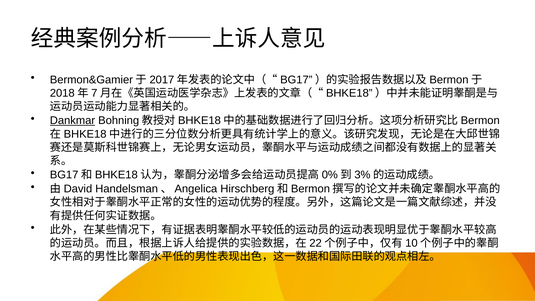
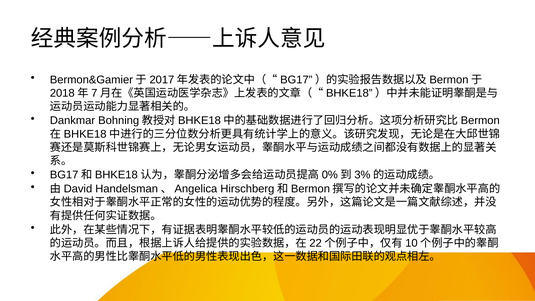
Dankmar underline: present -> none
